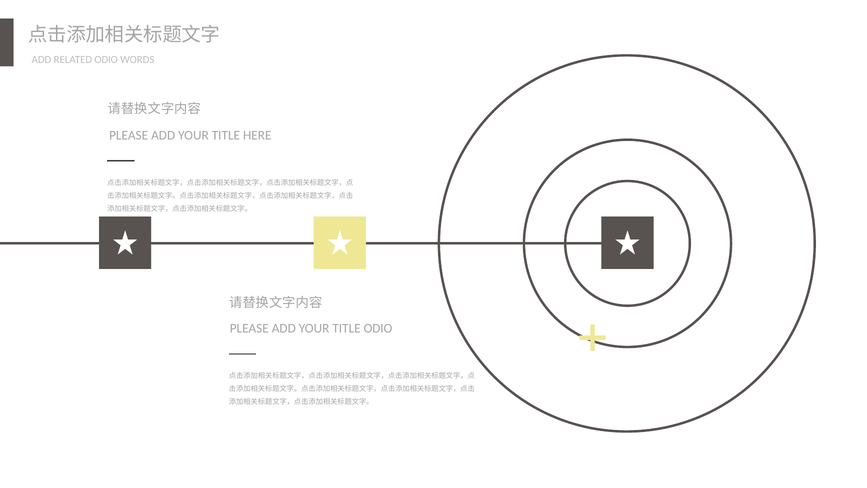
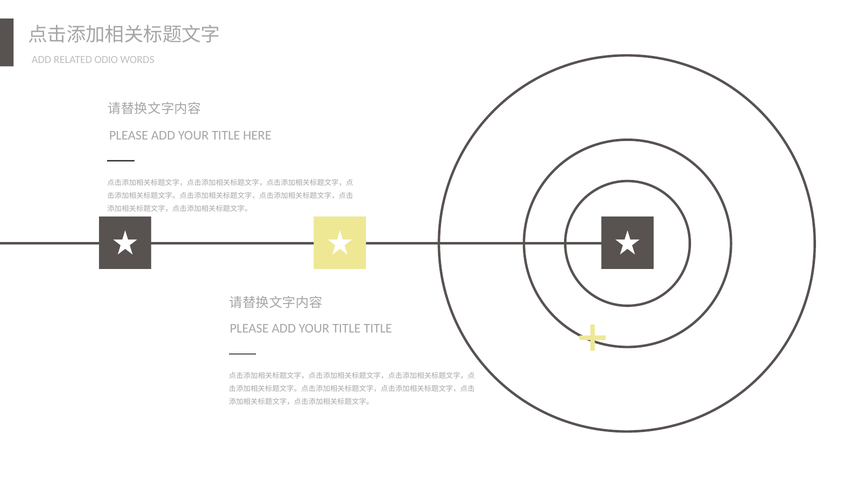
TITLE ODIO: ODIO -> TITLE
